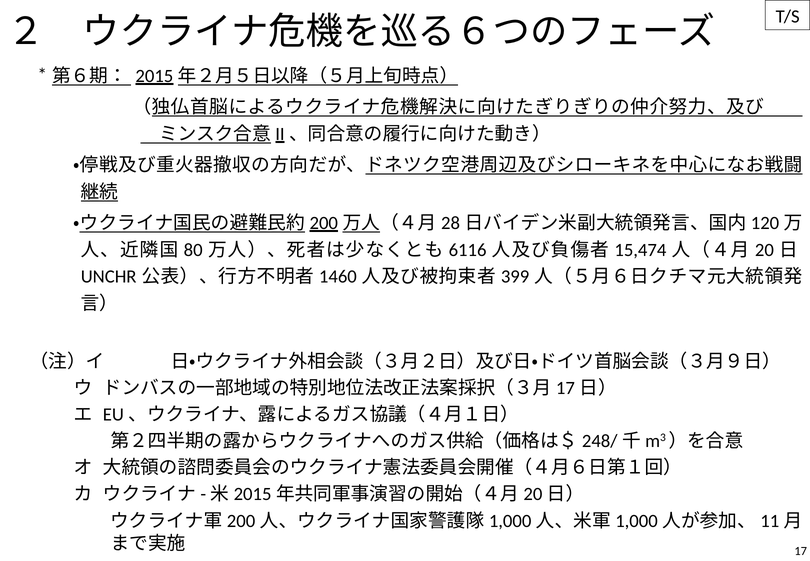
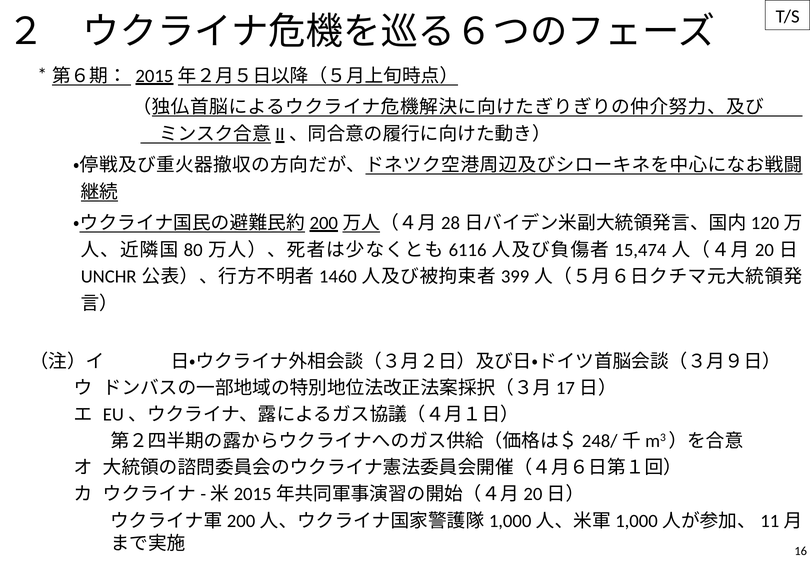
17: 17 -> 16
